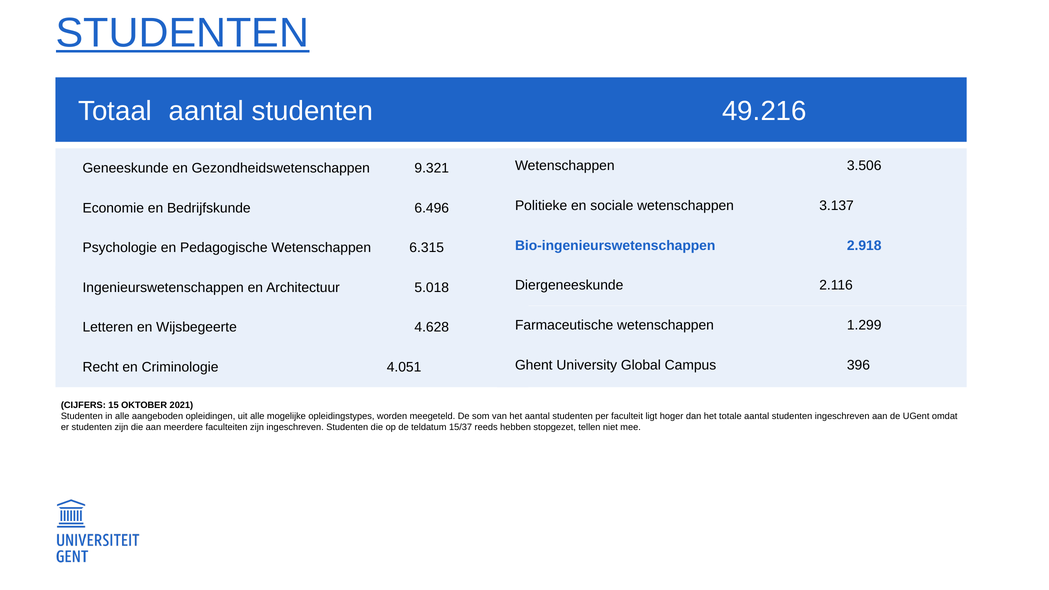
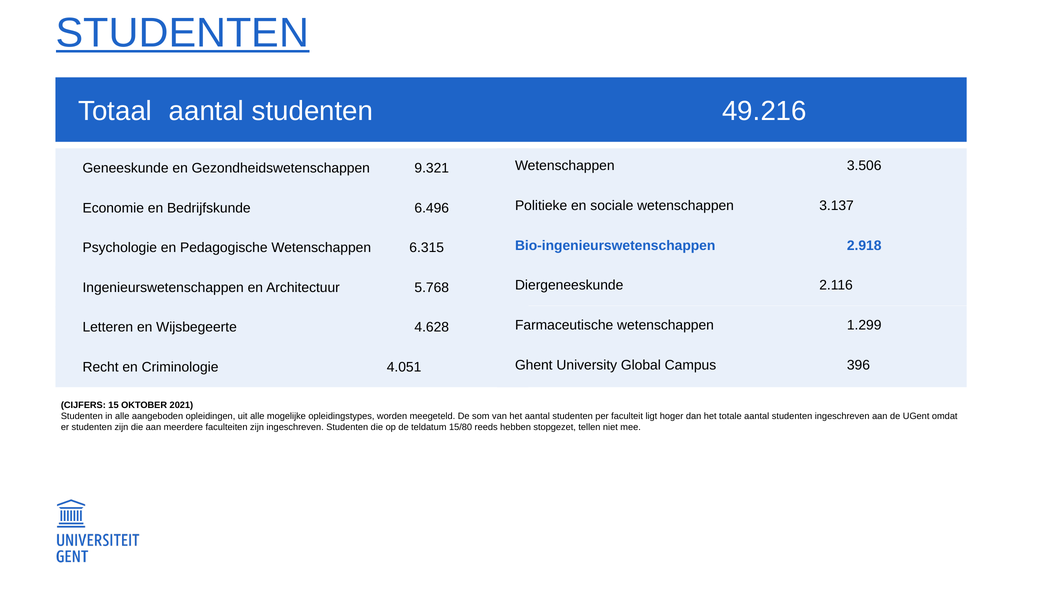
5.018: 5.018 -> 5.768
15/37: 15/37 -> 15/80
